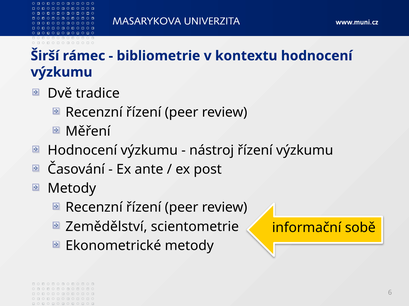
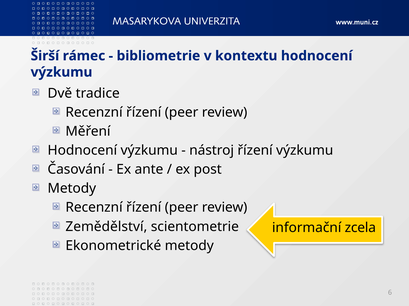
sobě: sobě -> zcela
